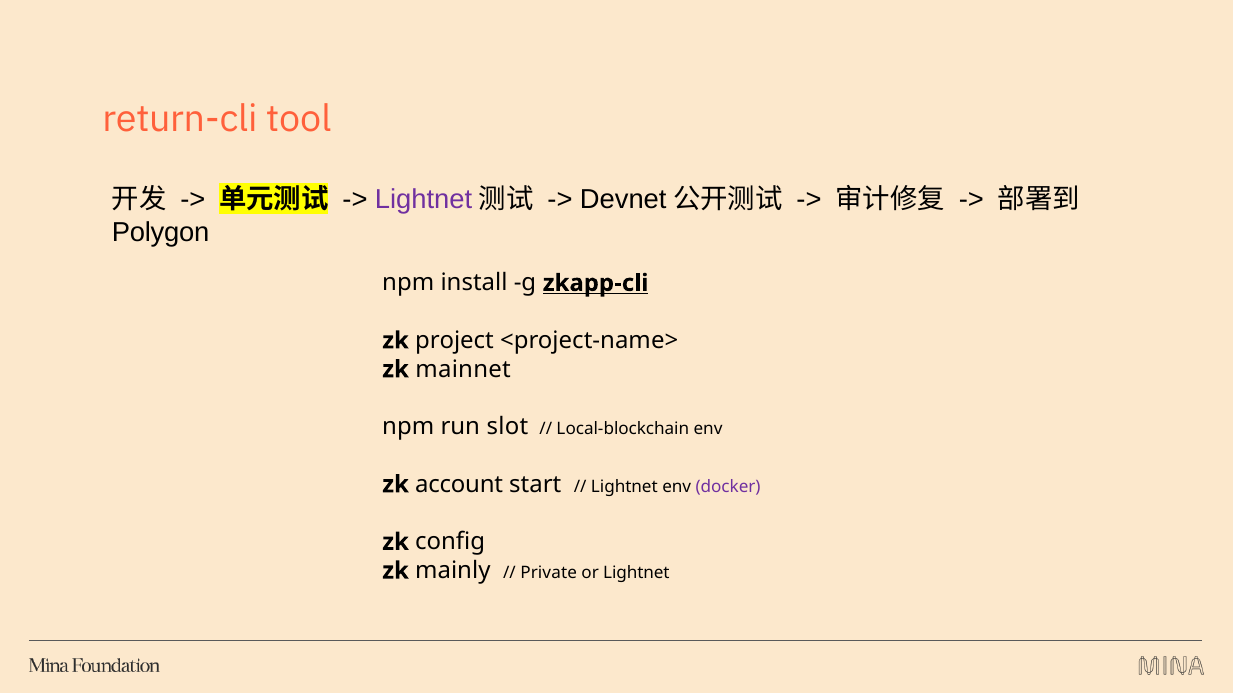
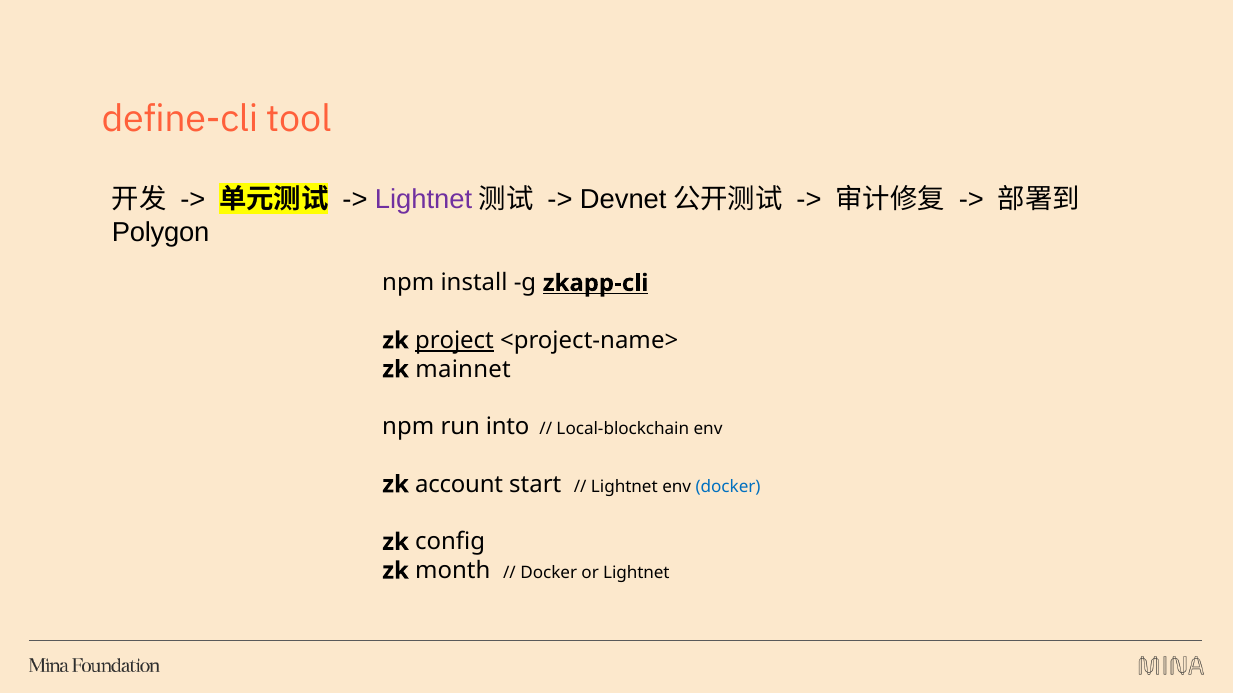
return-cli: return-cli -> define-cli
project underline: none -> present
slot: slot -> into
docker at (728, 487) colour: purple -> blue
mainly: mainly -> month
Private at (549, 573): Private -> Docker
